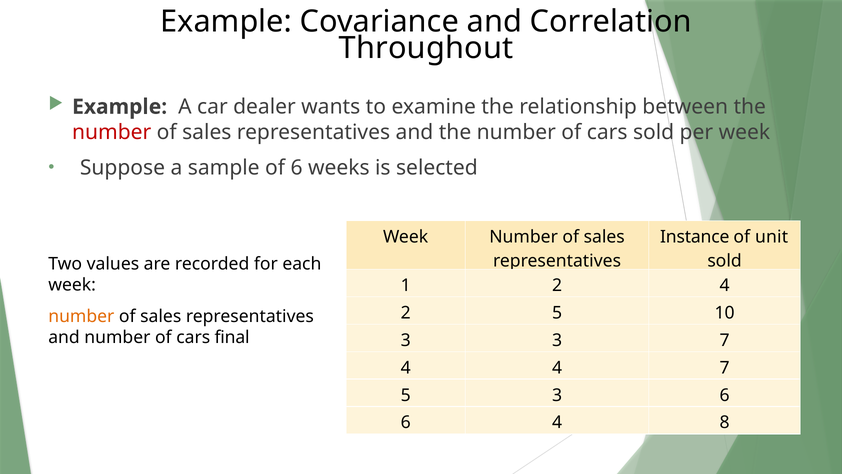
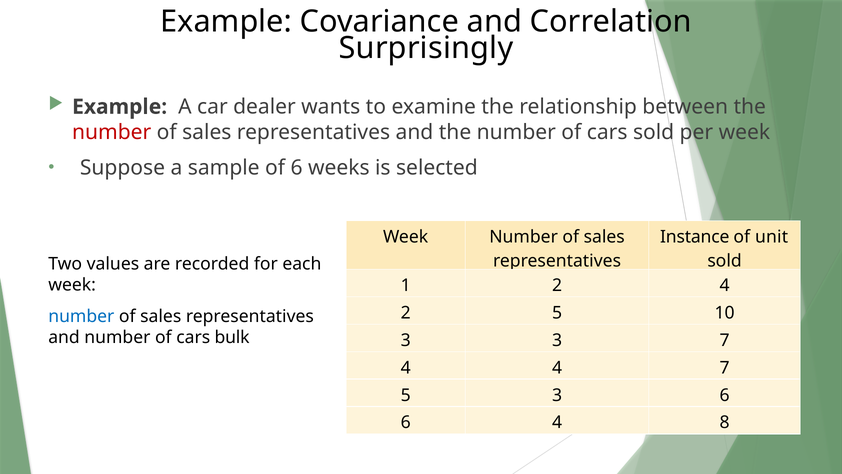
Throughout: Throughout -> Surprisingly
number at (81, 316) colour: orange -> blue
final: final -> bulk
